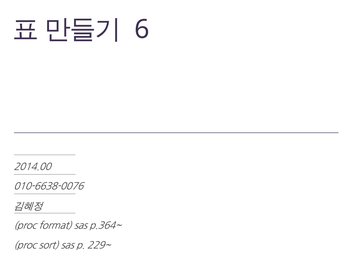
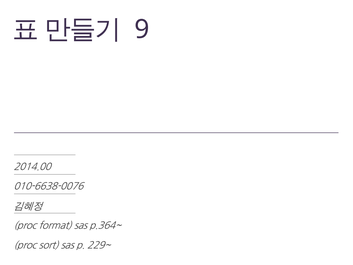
6: 6 -> 9
